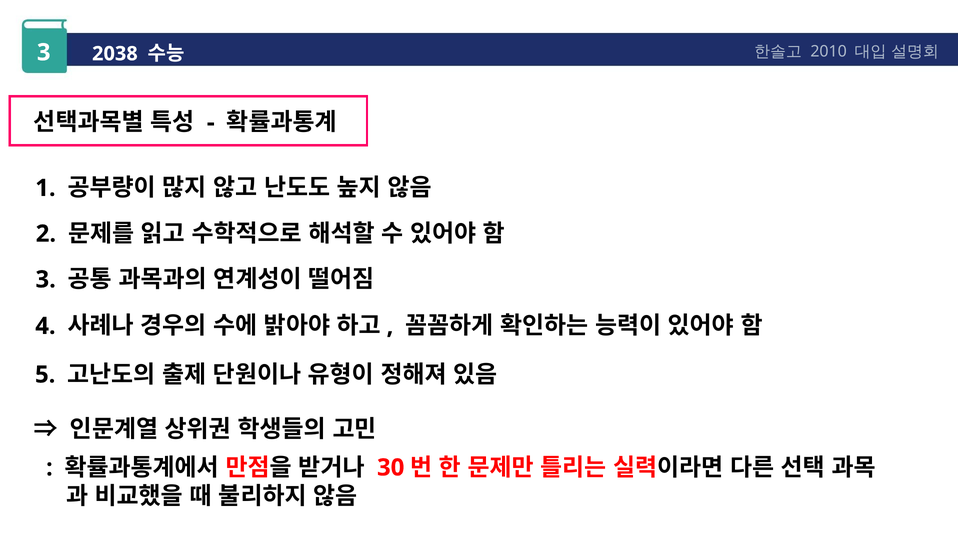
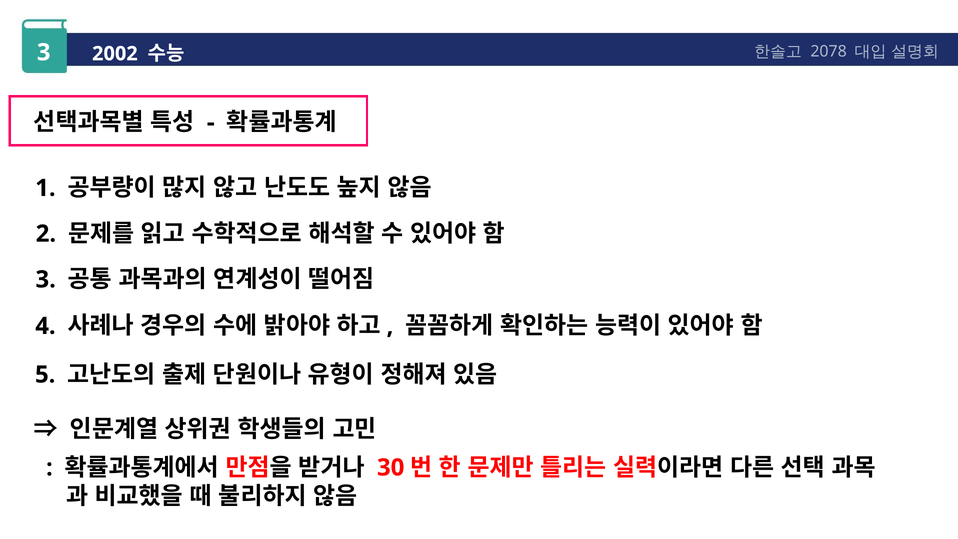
2010: 2010 -> 2078
2038: 2038 -> 2002
